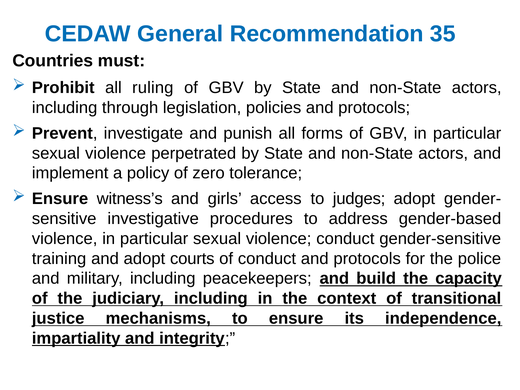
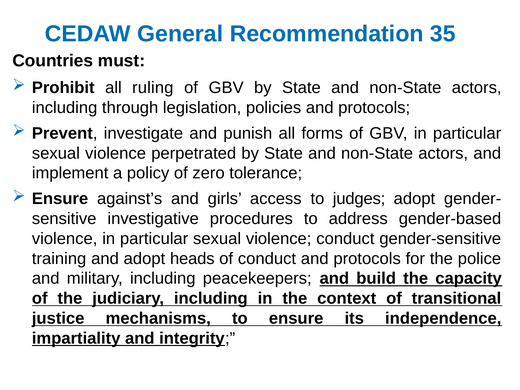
witness’s: witness’s -> against’s
courts: courts -> heads
